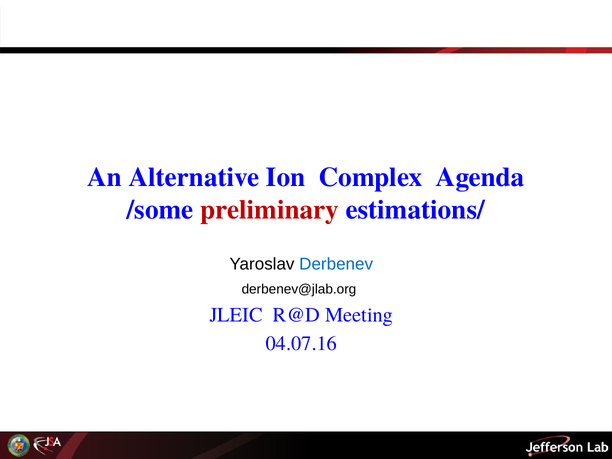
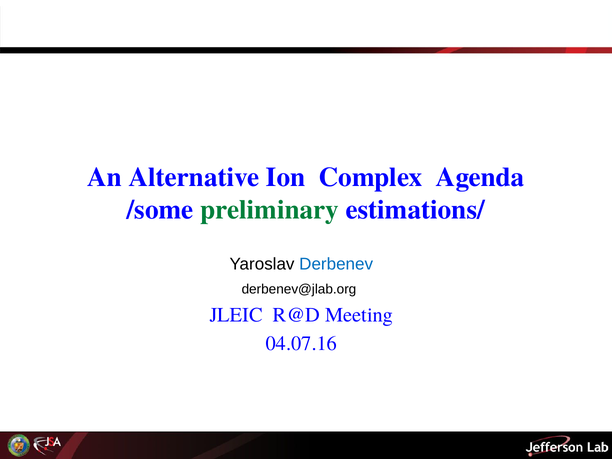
preliminary colour: red -> green
